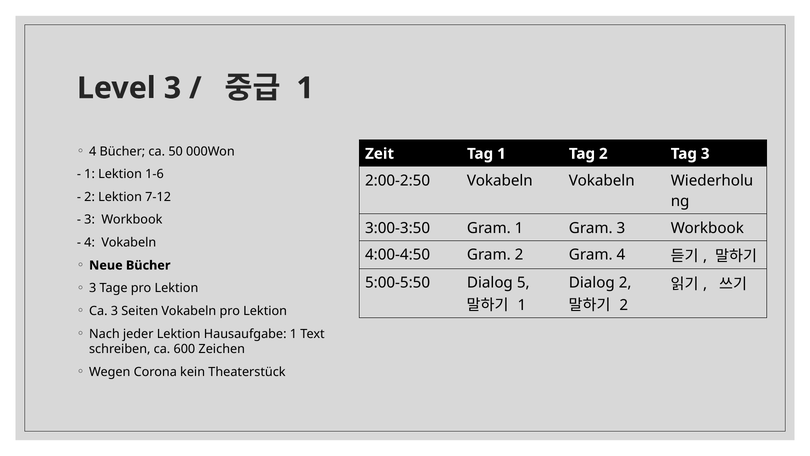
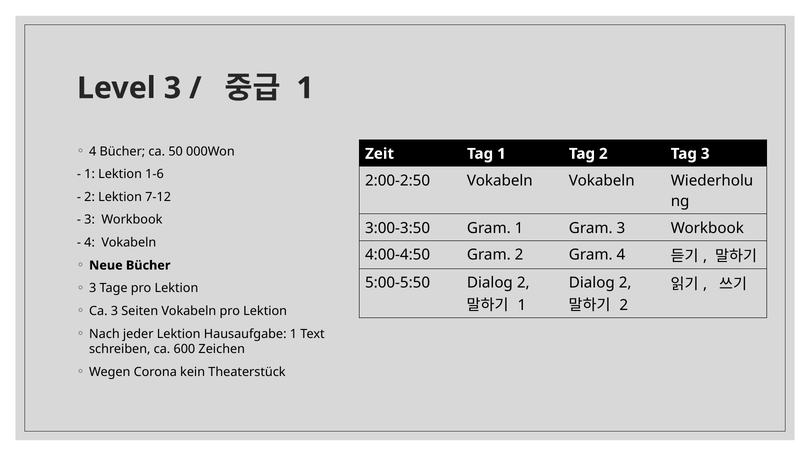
5:00-5:50 Dialog 5: 5 -> 2
